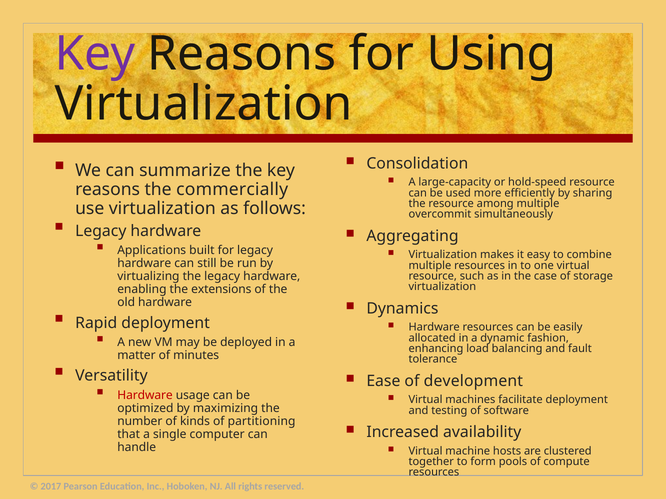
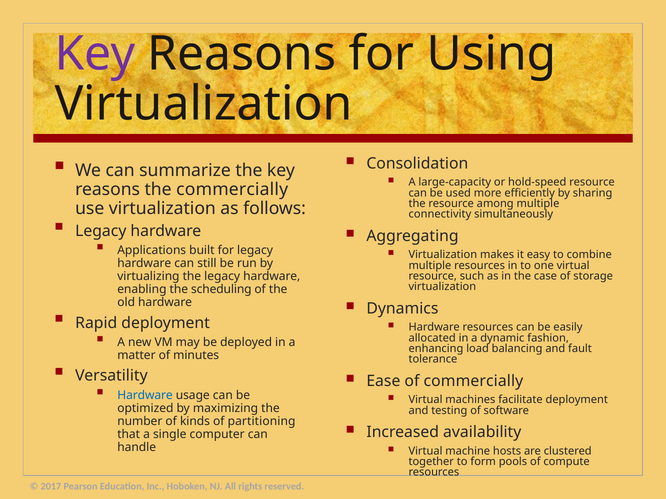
overcommit: overcommit -> connectivity
extensions: extensions -> scheduling
of development: development -> commercially
Hardware at (145, 396) colour: red -> blue
